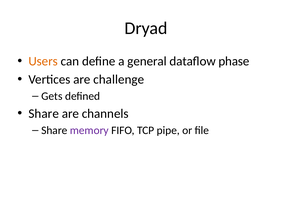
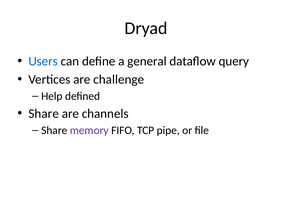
Users colour: orange -> blue
phase: phase -> query
Gets: Gets -> Help
